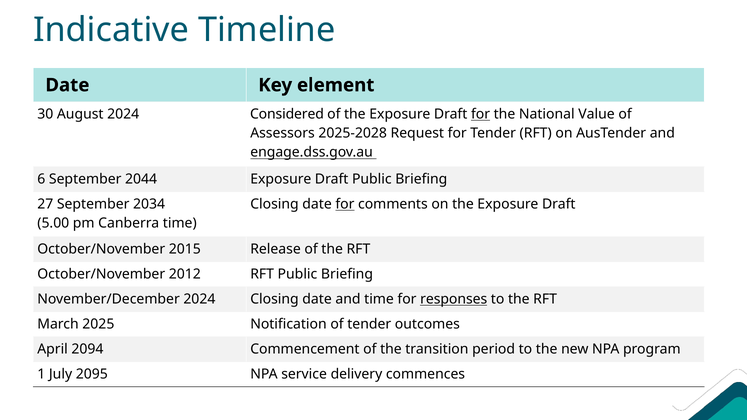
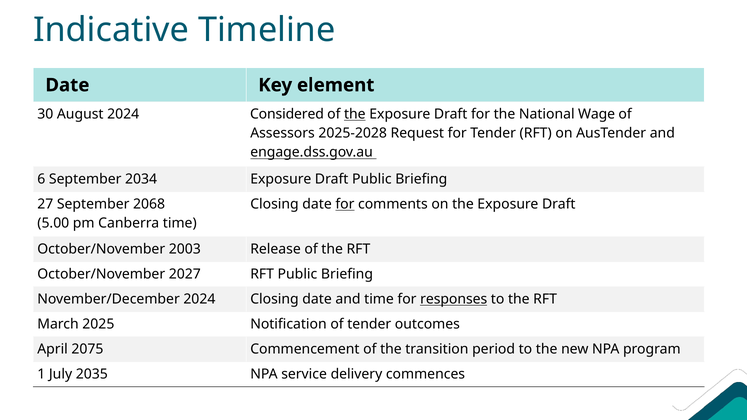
the at (355, 114) underline: none -> present
for at (481, 114) underline: present -> none
Value: Value -> Wage
2044: 2044 -> 2034
2034: 2034 -> 2068
2015: 2015 -> 2003
2012: 2012 -> 2027
2094: 2094 -> 2075
2095: 2095 -> 2035
